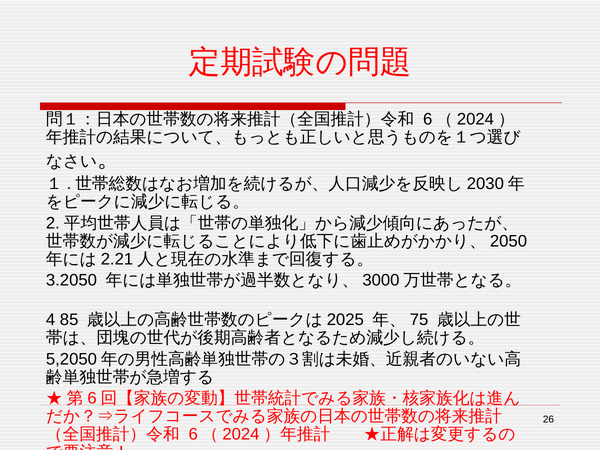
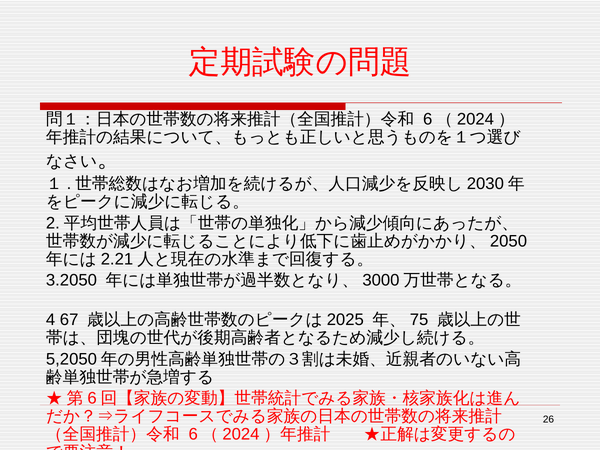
85: 85 -> 67
